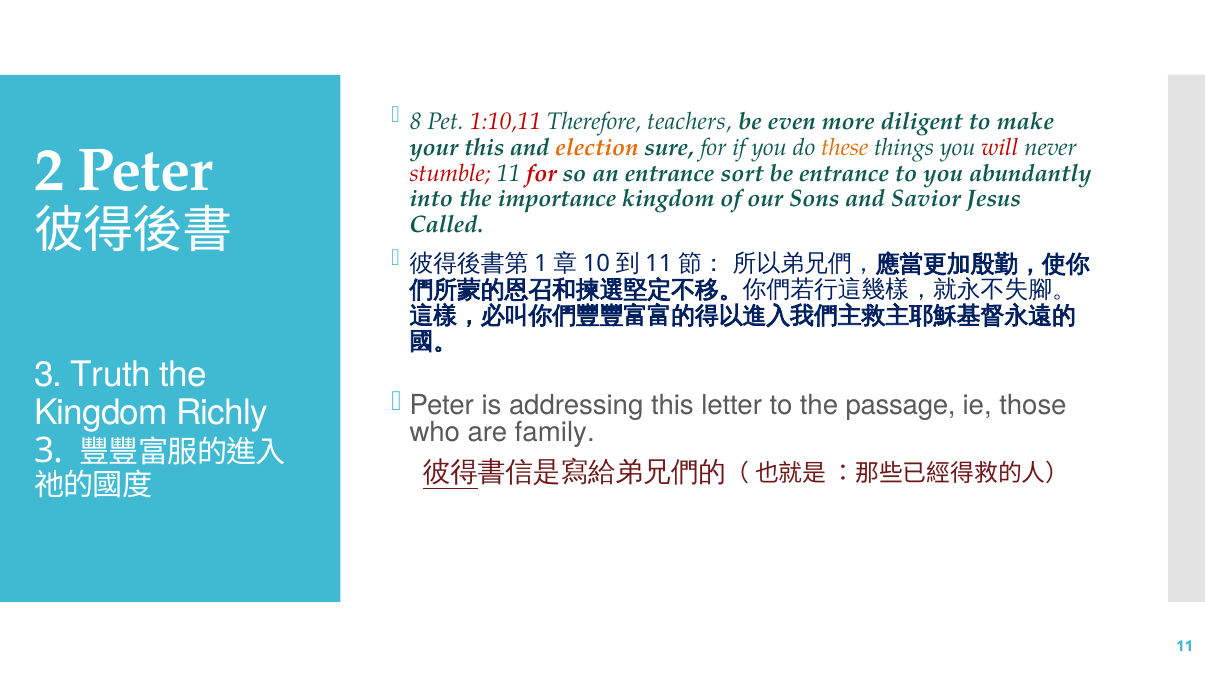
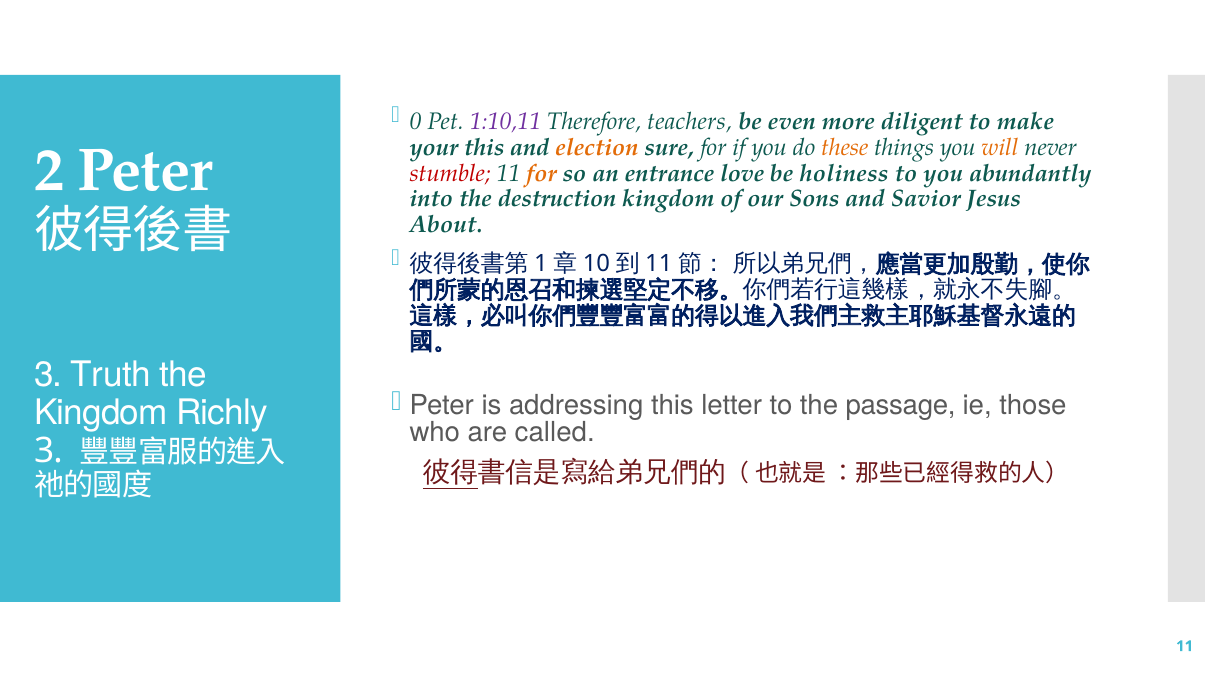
8: 8 -> 0
1:10,11 colour: red -> purple
will colour: red -> orange
for at (542, 173) colour: red -> orange
sort: sort -> love
be entrance: entrance -> holiness
importance: importance -> destruction
Called: Called -> About
family: family -> called
